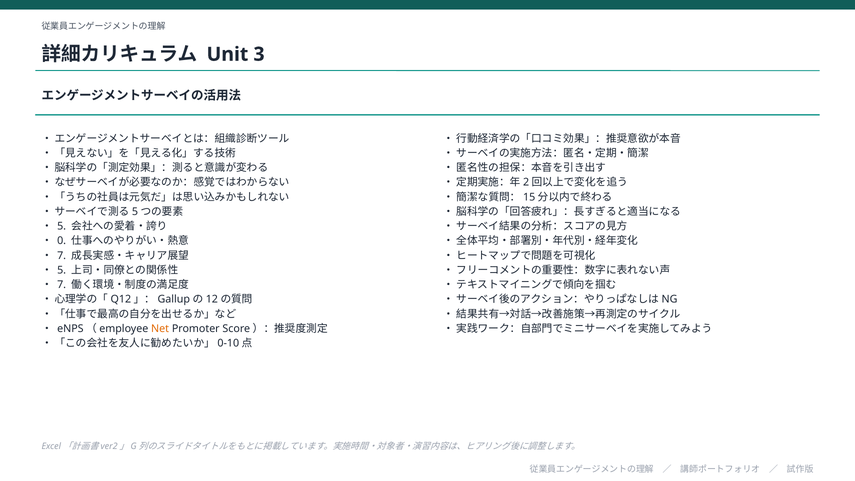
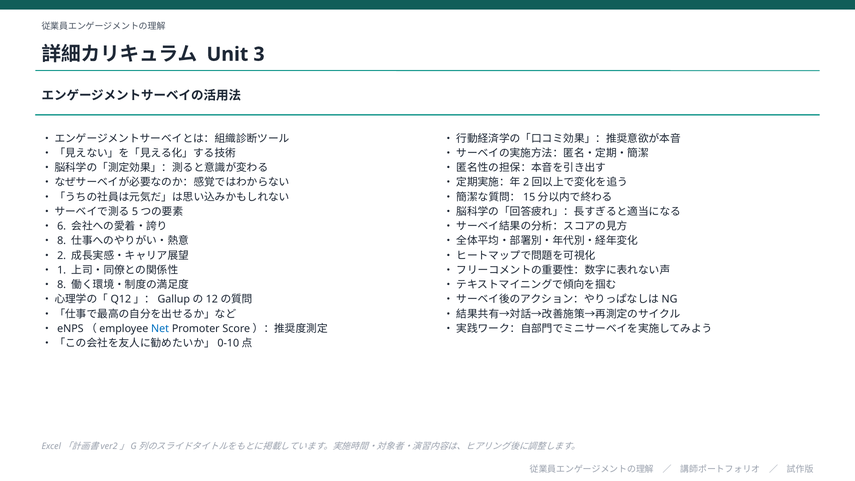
5 at (62, 226): 5 -> 6
0 at (62, 241): 0 -> 8
7 at (62, 255): 7 -> 2
5 at (62, 270): 5 -> 1
7 at (62, 285): 7 -> 8
Net colour: orange -> blue
